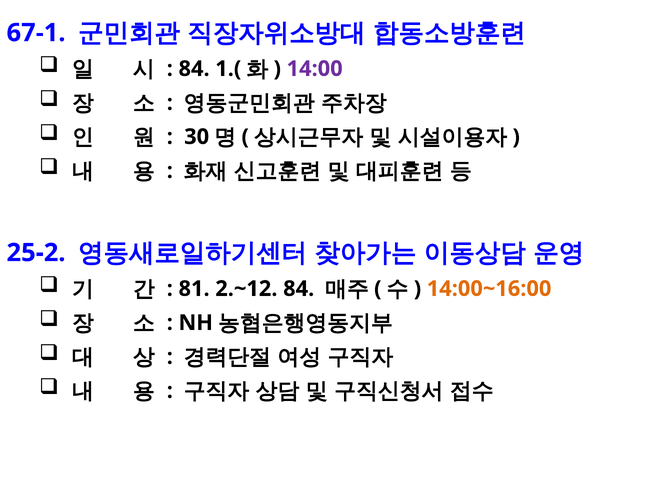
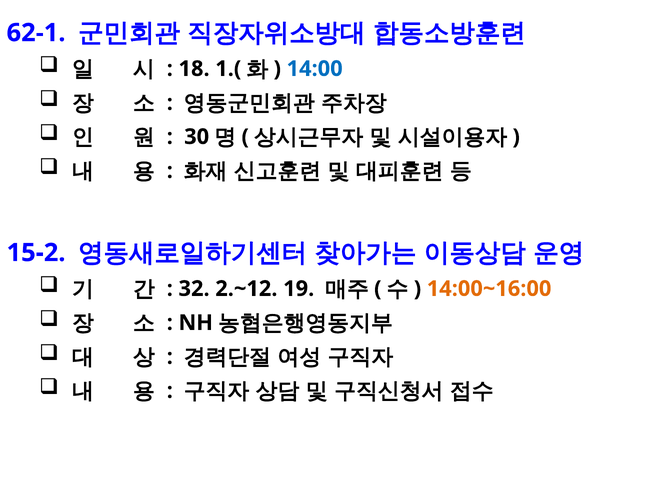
67-1: 67-1 -> 62-1
84 at (194, 69): 84 -> 18
14:00 colour: purple -> blue
25-2: 25-2 -> 15-2
81: 81 -> 32
2.~12 84: 84 -> 19
